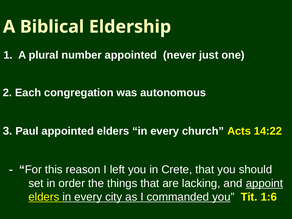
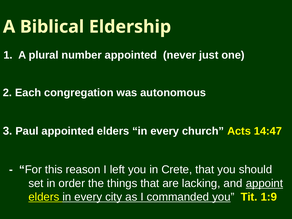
14:22: 14:22 -> 14:47
1:6: 1:6 -> 1:9
